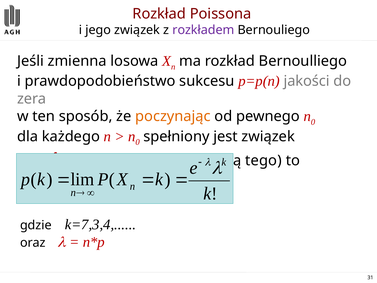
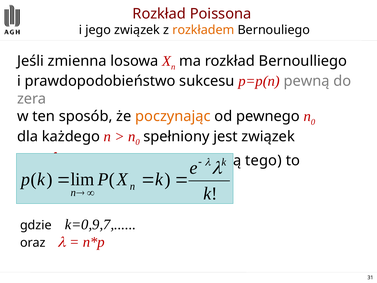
rozkładem colour: purple -> orange
jakości: jakości -> pewną
k=7,3,4: k=7,3,4 -> k=0,9,7
